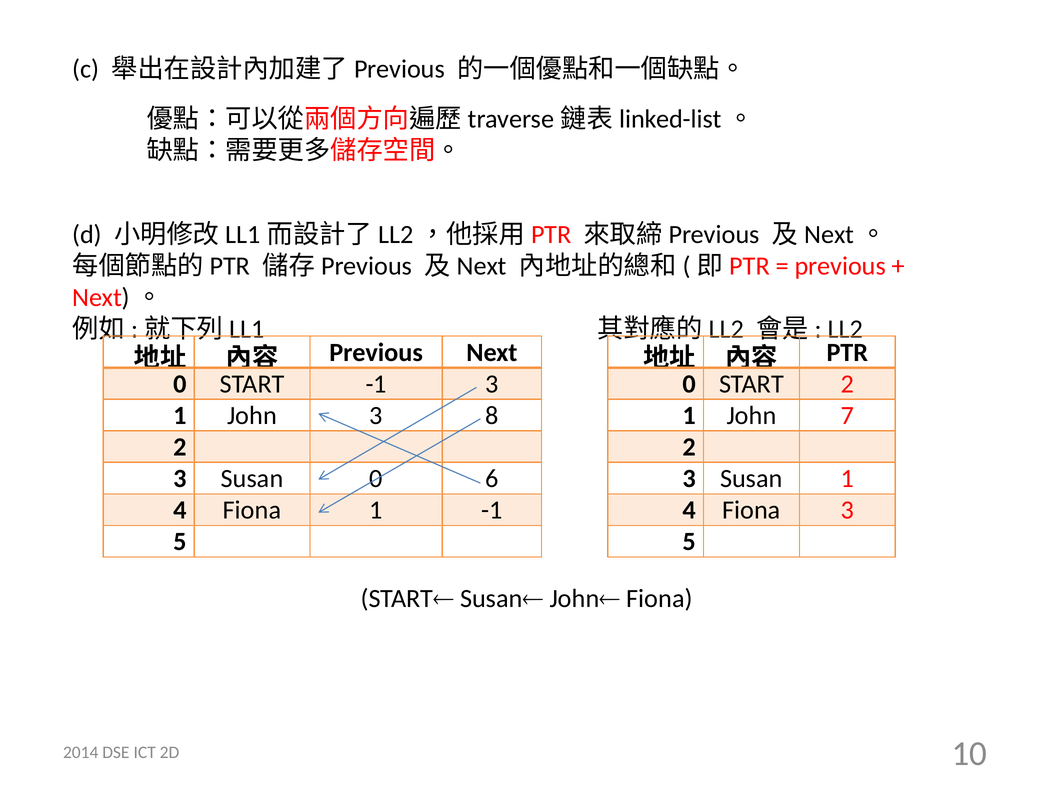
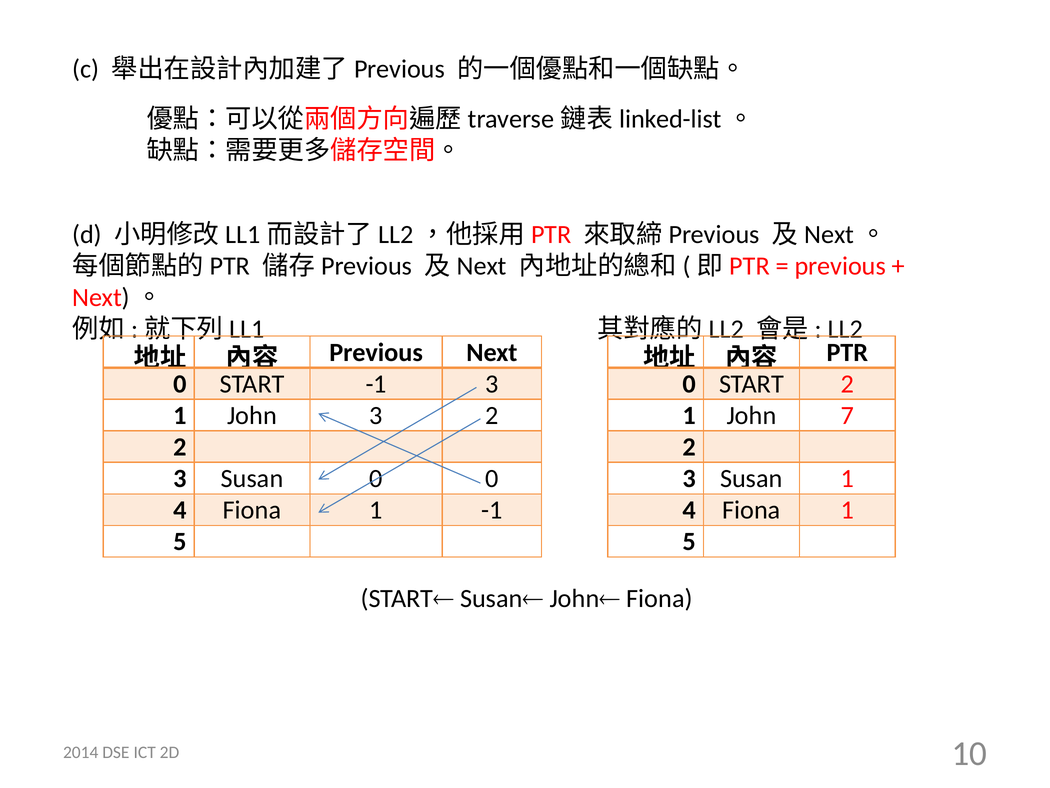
3 8: 8 -> 2
0 6: 6 -> 0
3 at (847, 510): 3 -> 1
